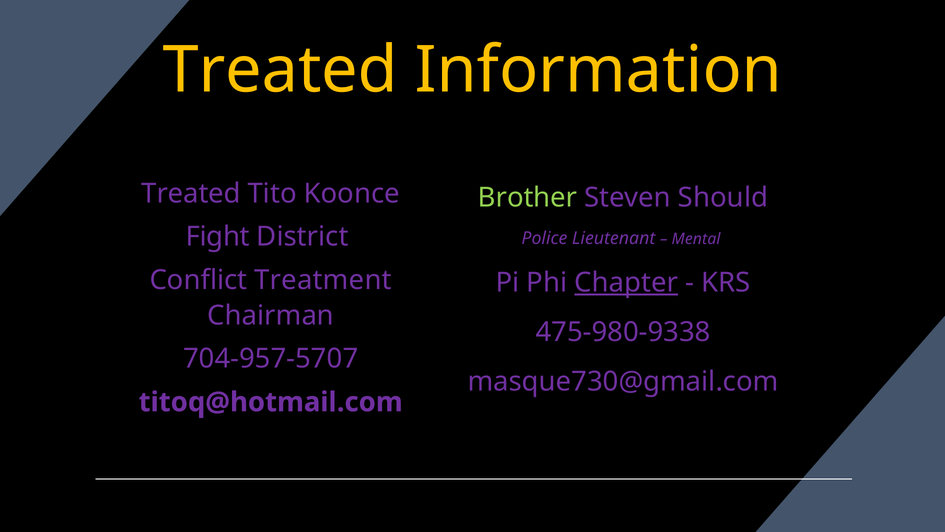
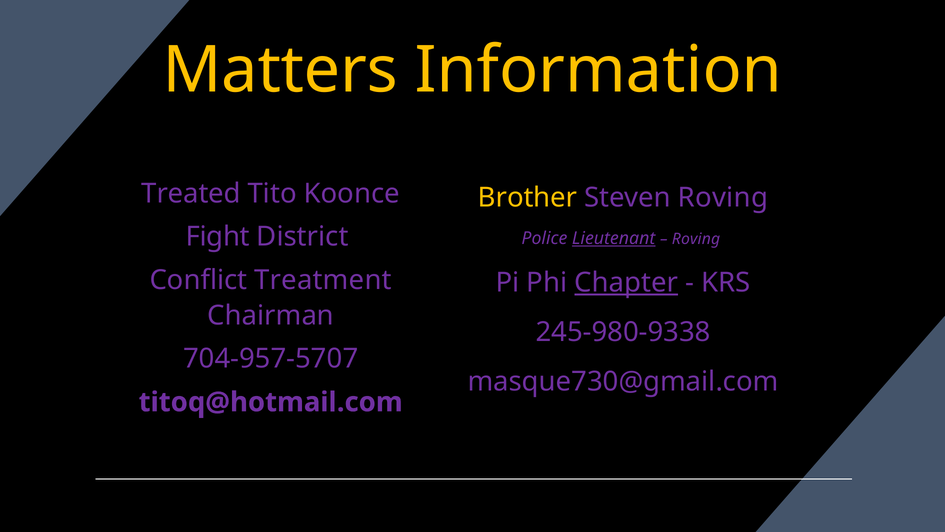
Treated at (280, 70): Treated -> Matters
Brother colour: light green -> yellow
Steven Should: Should -> Roving
Lieutenant underline: none -> present
Mental at (696, 239): Mental -> Roving
475-980-9338: 475-980-9338 -> 245-980-9338
